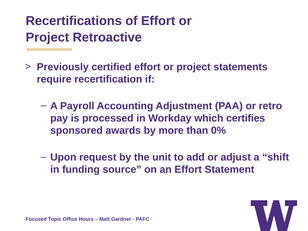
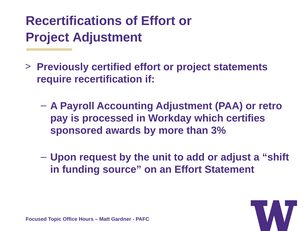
Project Retroactive: Retroactive -> Adjustment
0%: 0% -> 3%
